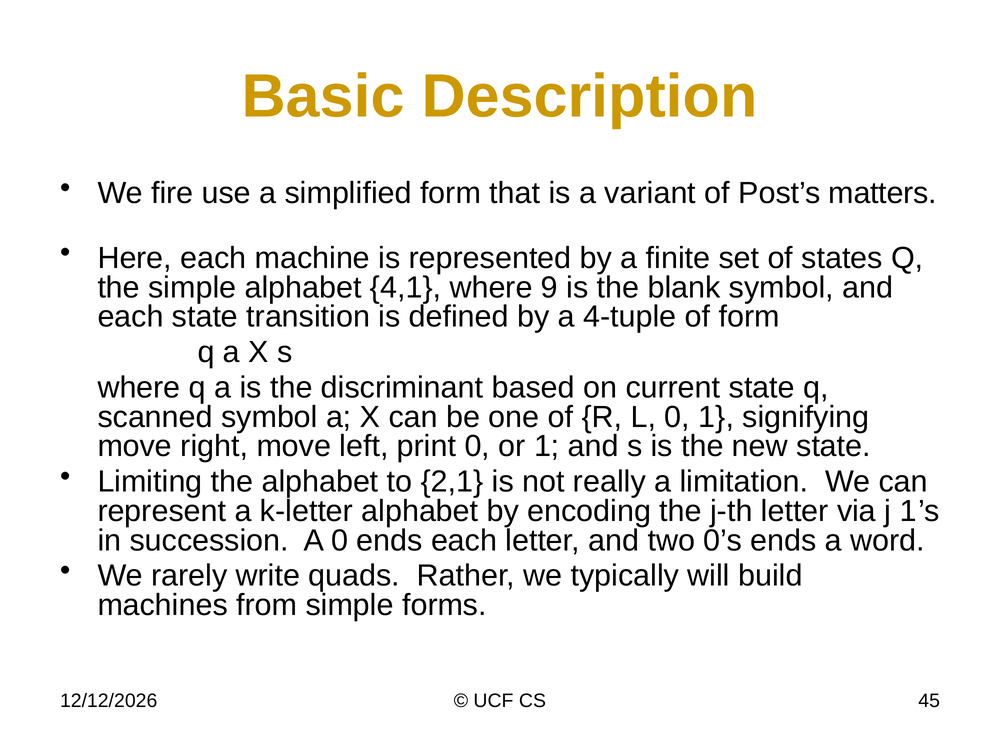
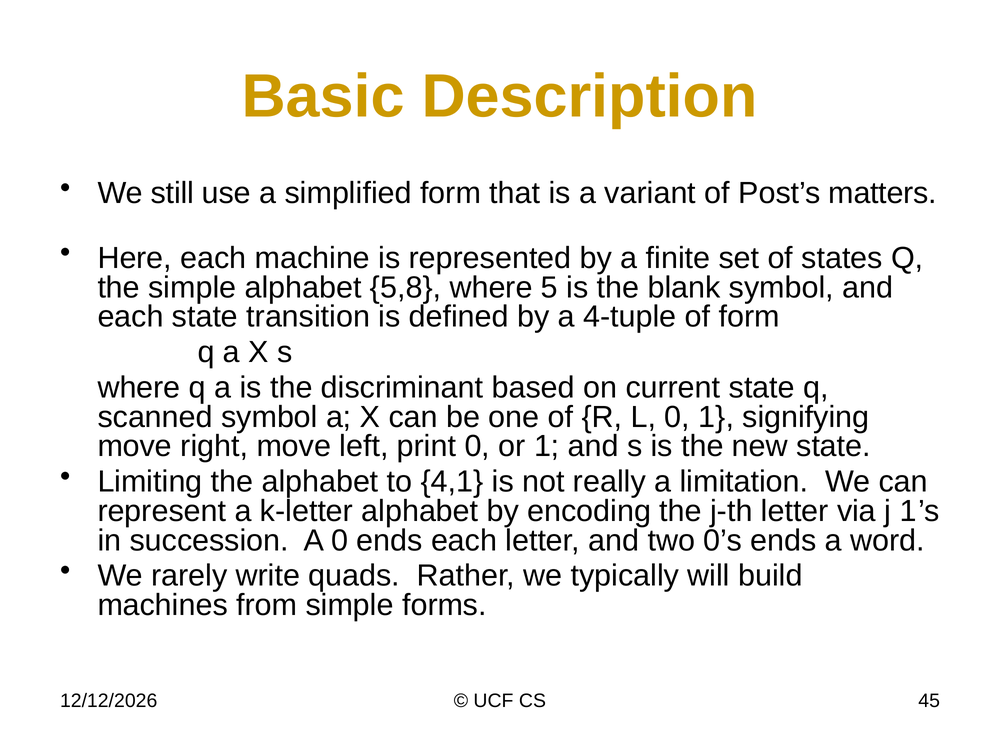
fire: fire -> still
4,1: 4,1 -> 5,8
9: 9 -> 5
2,1: 2,1 -> 4,1
